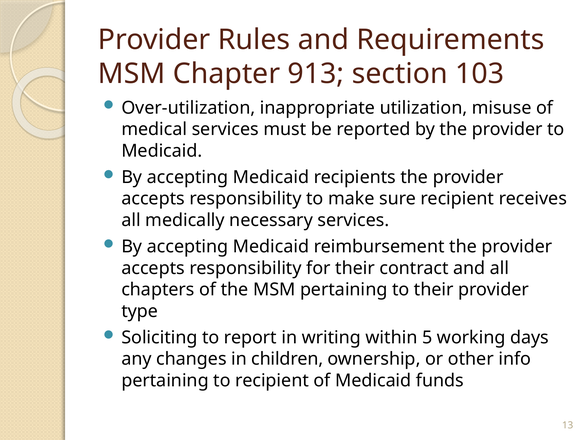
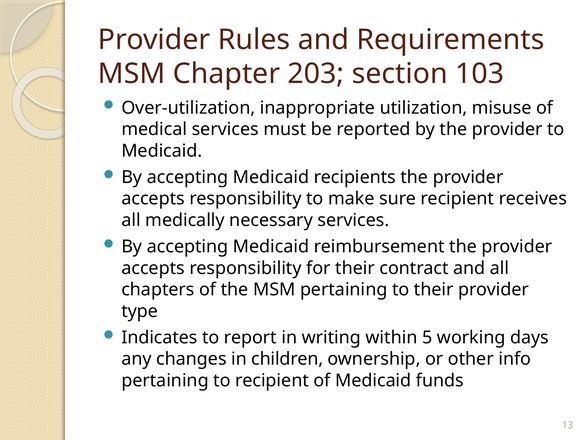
913: 913 -> 203
Soliciting: Soliciting -> Indicates
